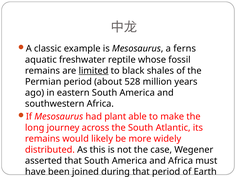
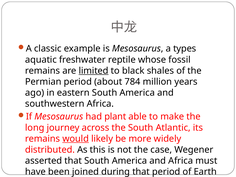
ferns: ferns -> types
528: 528 -> 784
would underline: none -> present
